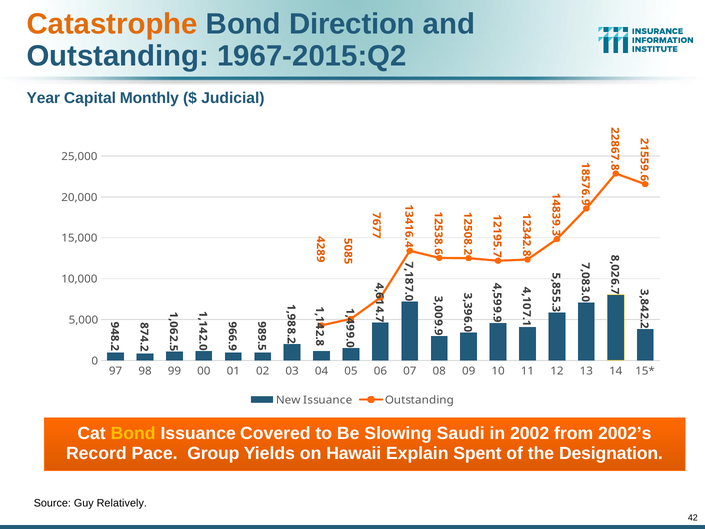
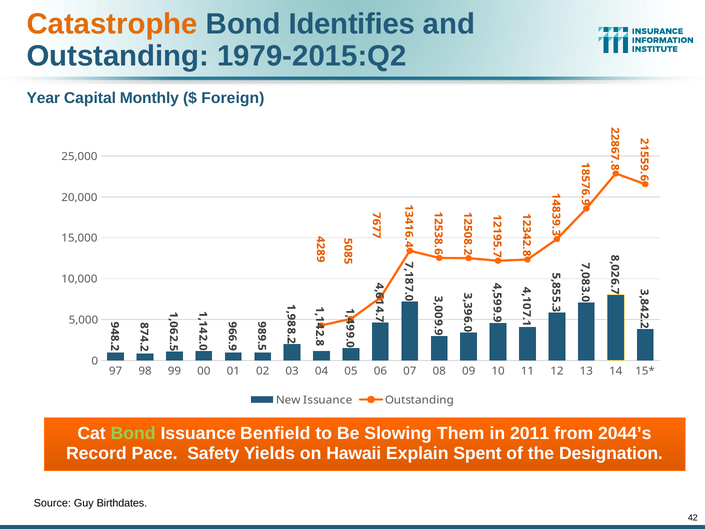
Direction: Direction -> Identifies
1967-2015:Q2: 1967-2015:Q2 -> 1979-2015:Q2
Judicial: Judicial -> Foreign
Bond at (133, 433) colour: yellow -> light green
Covered: Covered -> Benfield
Saudi: Saudi -> Them
2002: 2002 -> 2011
2002’s: 2002’s -> 2044’s
Group: Group -> Safety
Relatively: Relatively -> Birthdates
